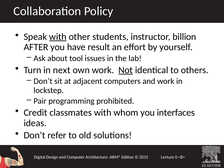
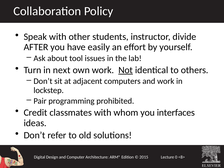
with at (58, 37) underline: present -> none
billion: billion -> divide
result: result -> easily
